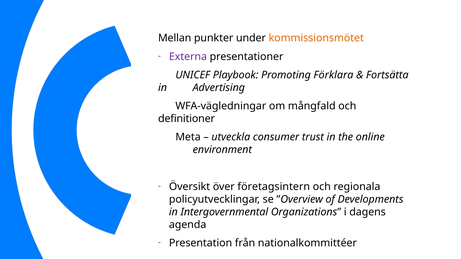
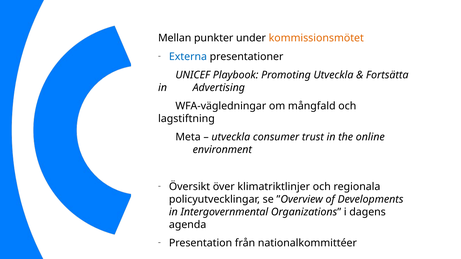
Externa colour: purple -> blue
Promoting Förklara: Förklara -> Utveckla
definitioner: definitioner -> lagstiftning
företagsintern: företagsintern -> klimatriktlinjer
